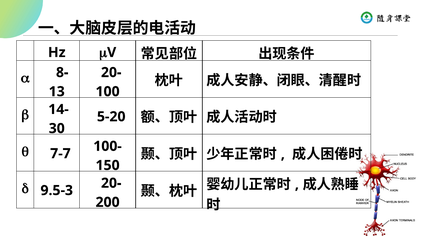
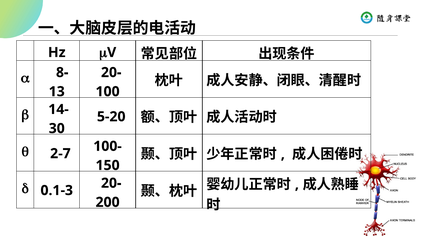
7-7: 7-7 -> 2-7
9.5-3: 9.5-3 -> 0.1-3
